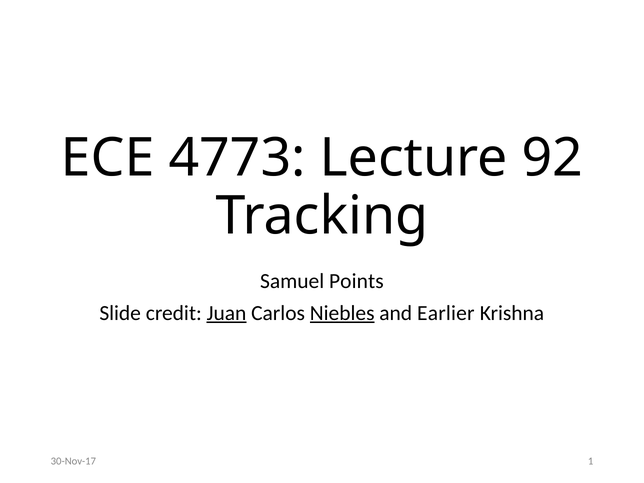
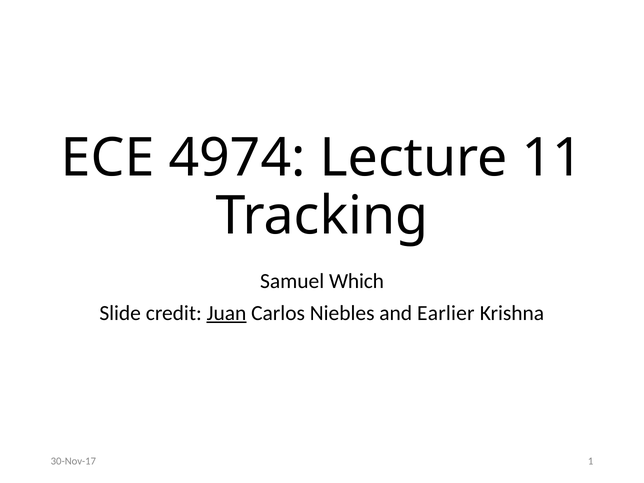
4773: 4773 -> 4974
92: 92 -> 11
Points: Points -> Which
Niebles underline: present -> none
